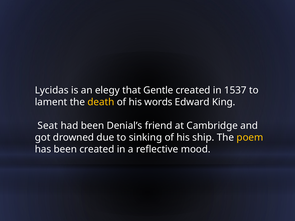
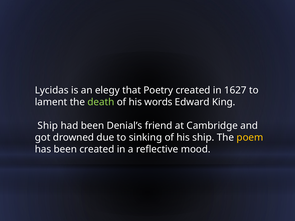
Gentle: Gentle -> Poetry
1537: 1537 -> 1627
death colour: yellow -> light green
Seat at (48, 126): Seat -> Ship
